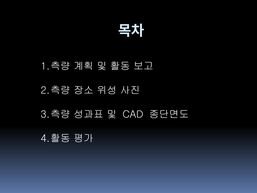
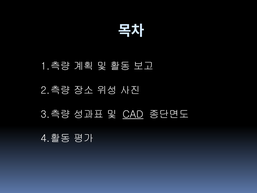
CAD underline: none -> present
